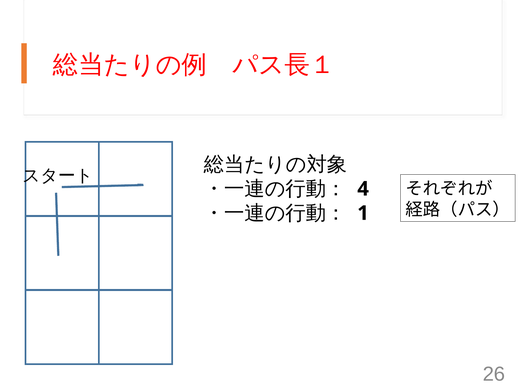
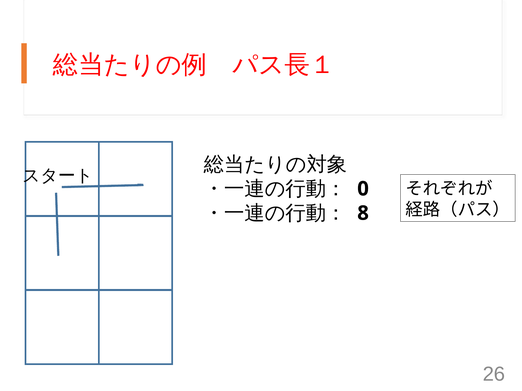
4: 4 -> 0
1: 1 -> 8
